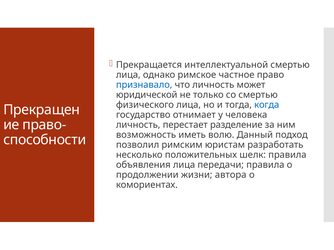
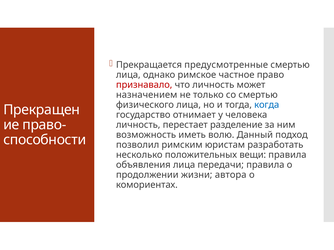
интеллектуальной: интеллектуальной -> предусмотренные
признавало colour: blue -> red
юридической: юридической -> назначением
шелк: шелк -> вещи
